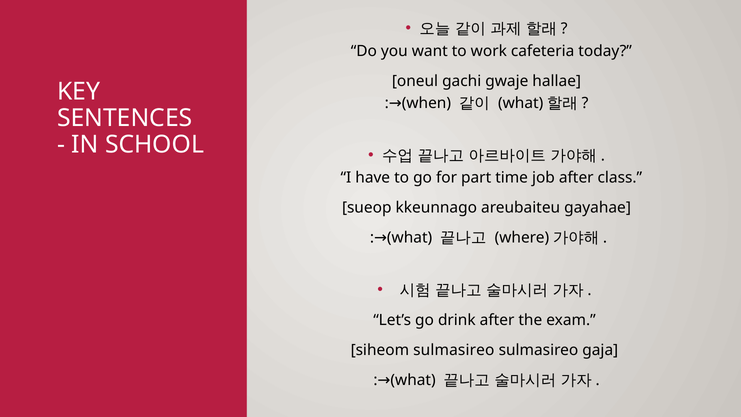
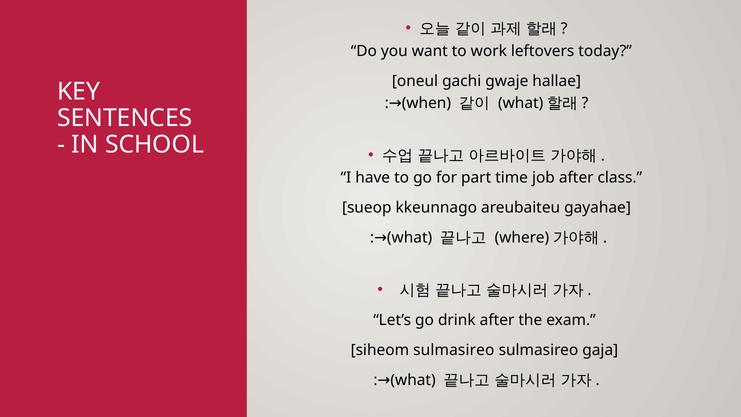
cafeteria: cafeteria -> leftovers
